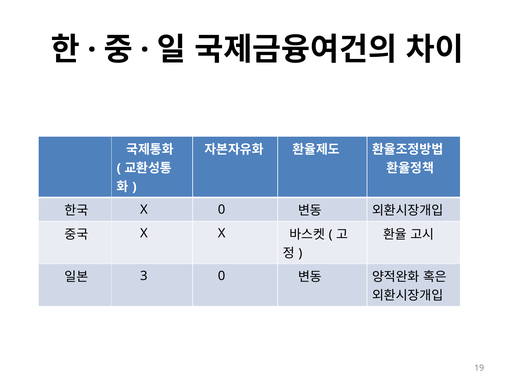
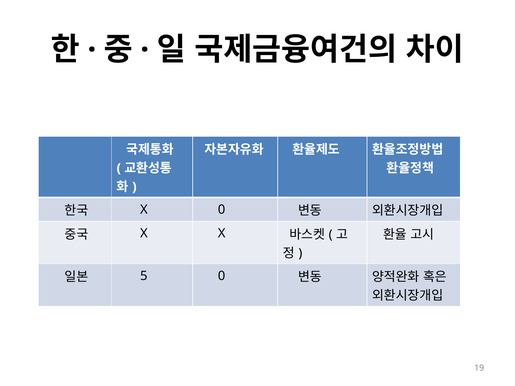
3: 3 -> 5
